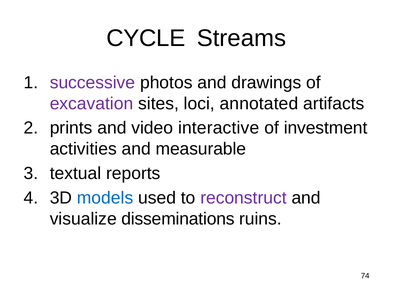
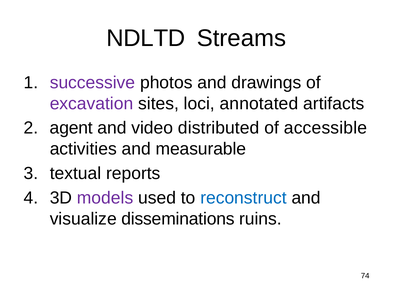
CYCLE: CYCLE -> NDLTD
prints: prints -> agent
interactive: interactive -> distributed
investment: investment -> accessible
models colour: blue -> purple
reconstruct colour: purple -> blue
